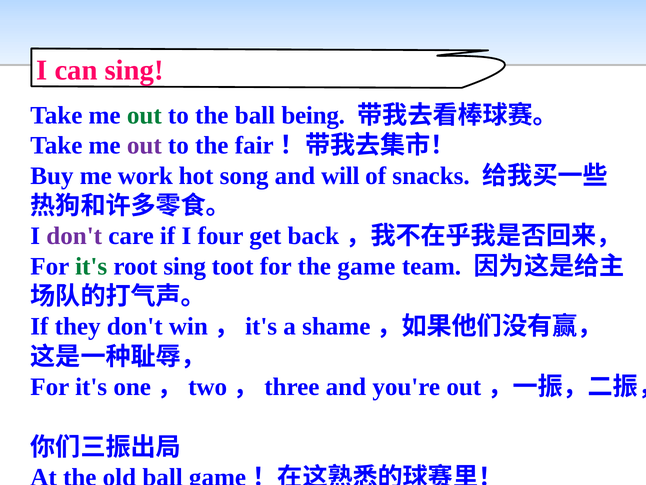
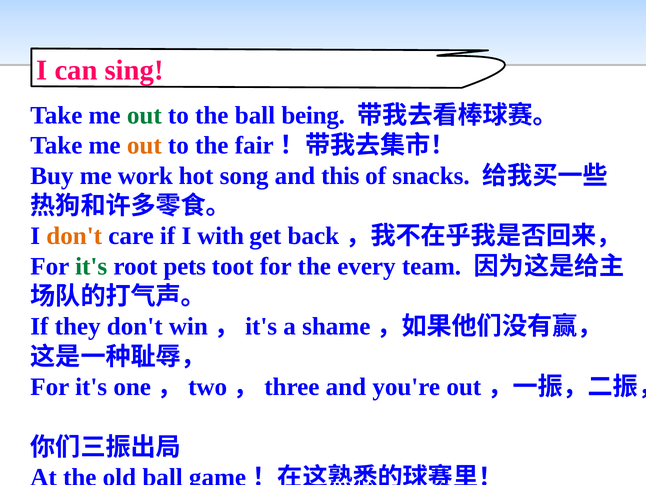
out at (144, 145) colour: purple -> orange
will: will -> this
don't at (74, 236) colour: purple -> orange
four: four -> with
root sing: sing -> pets
the game: game -> every
